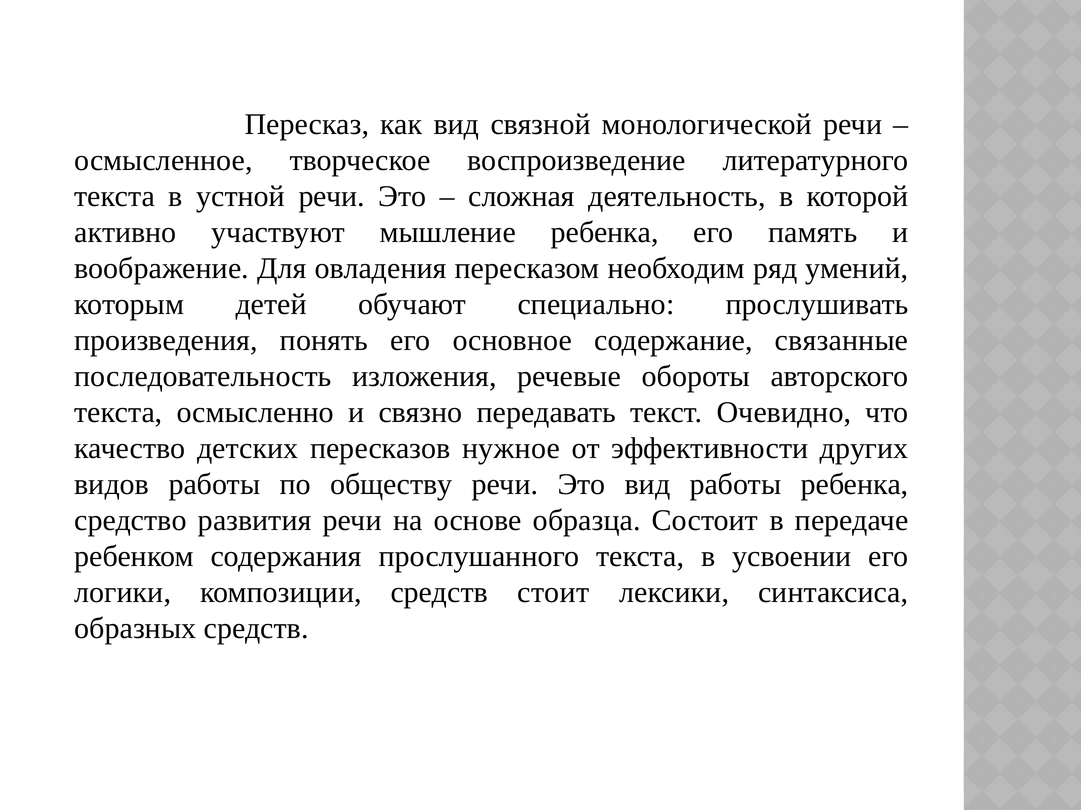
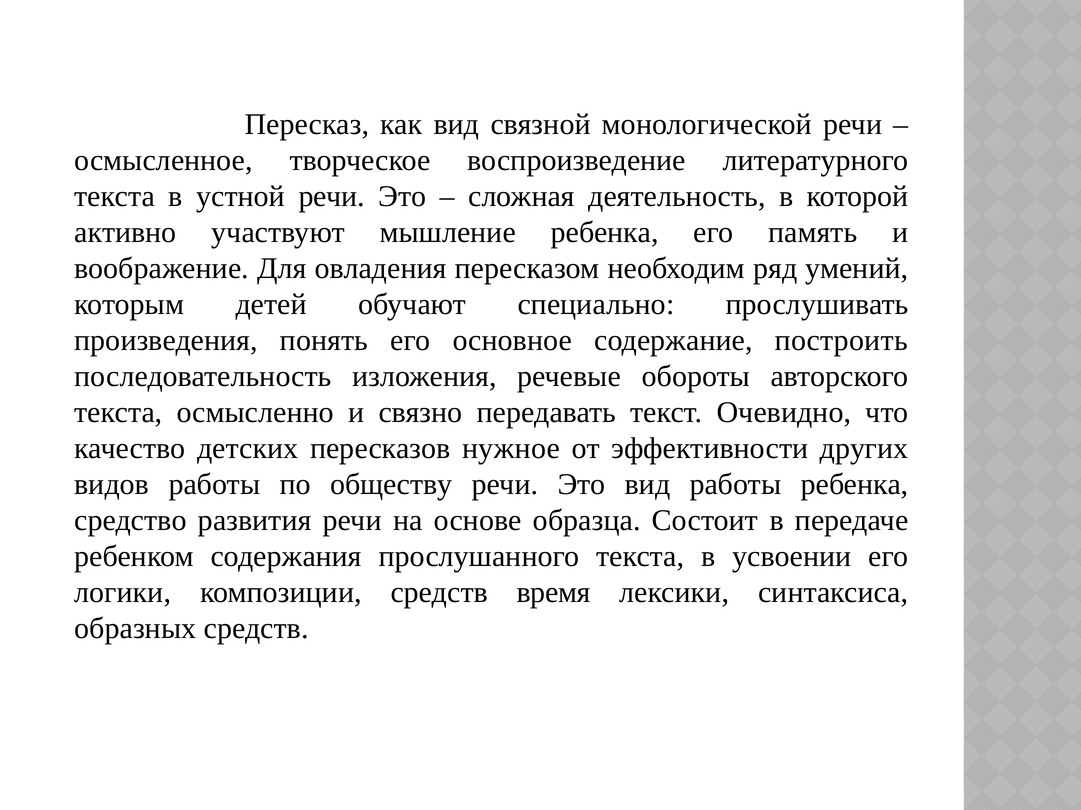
связанные: связанные -> построить
стоит: стоит -> время
